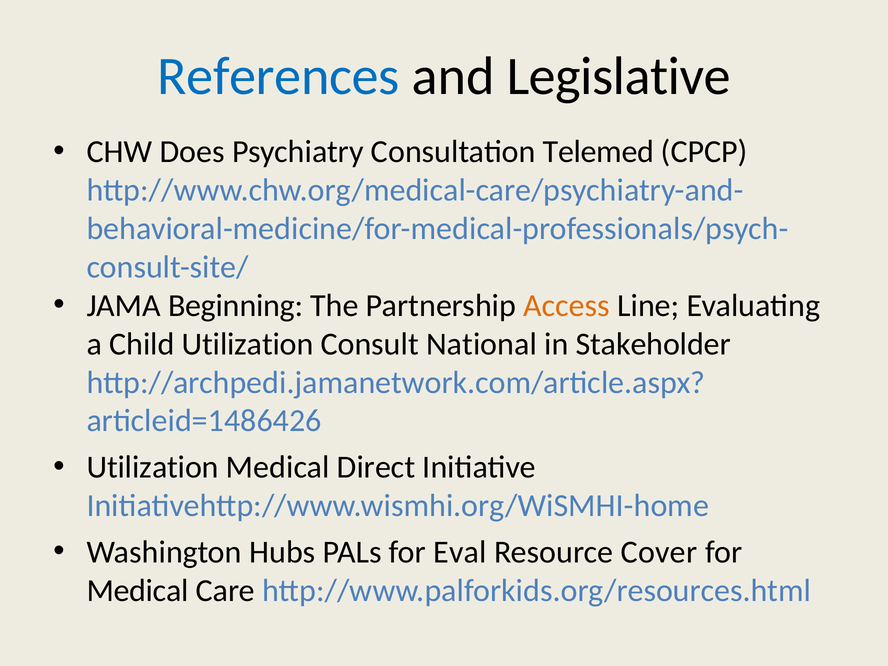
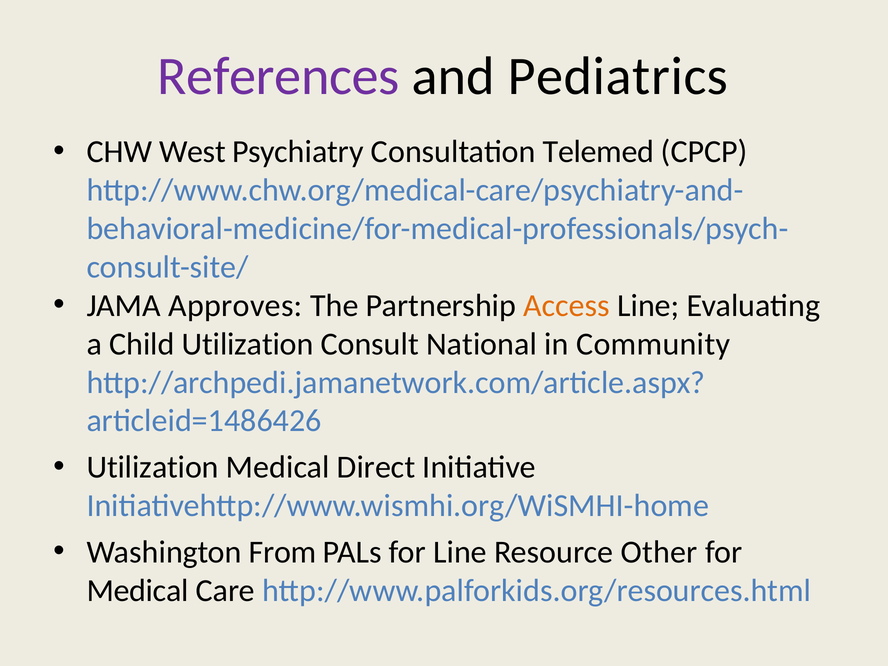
References colour: blue -> purple
Legislative: Legislative -> Pediatrics
Does: Does -> West
Beginning: Beginning -> Approves
Stakeholder: Stakeholder -> Community
Hubs: Hubs -> From
for Eval: Eval -> Line
Cover: Cover -> Other
